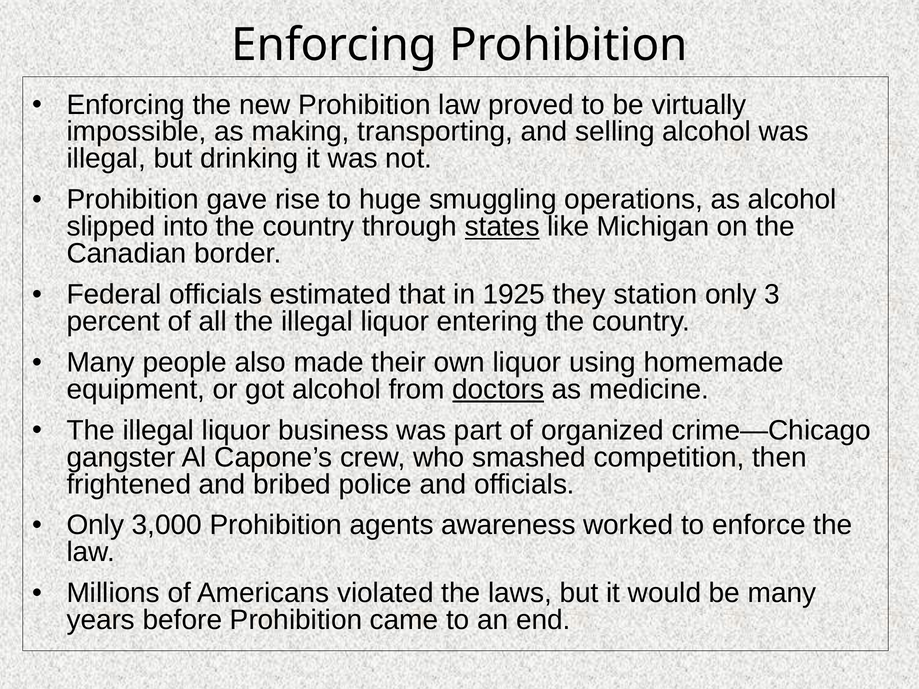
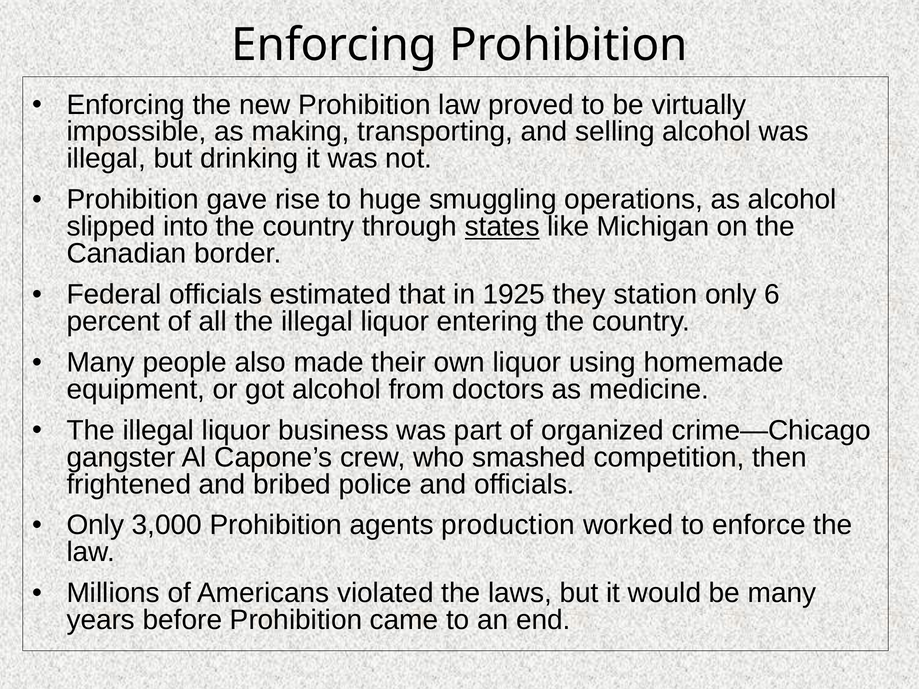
3: 3 -> 6
doctors underline: present -> none
awareness: awareness -> production
